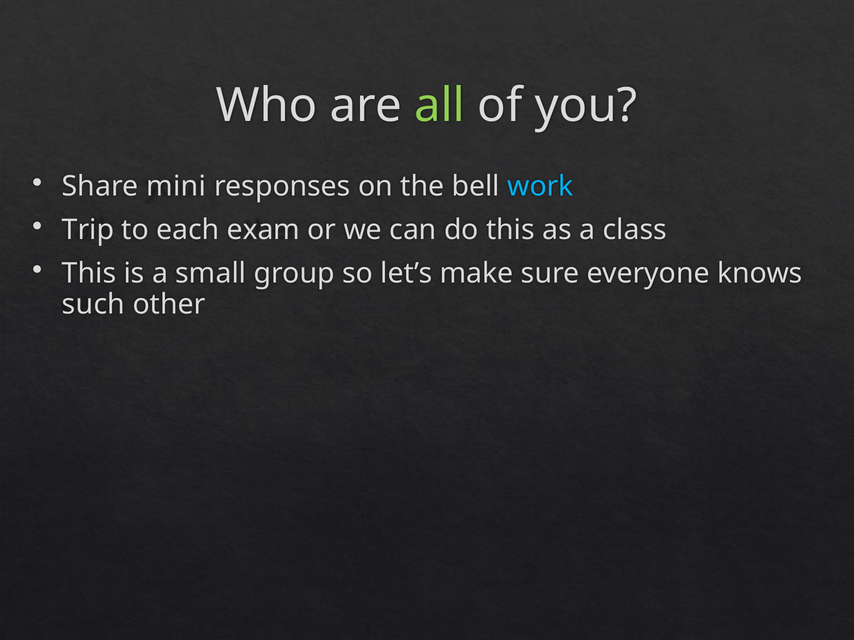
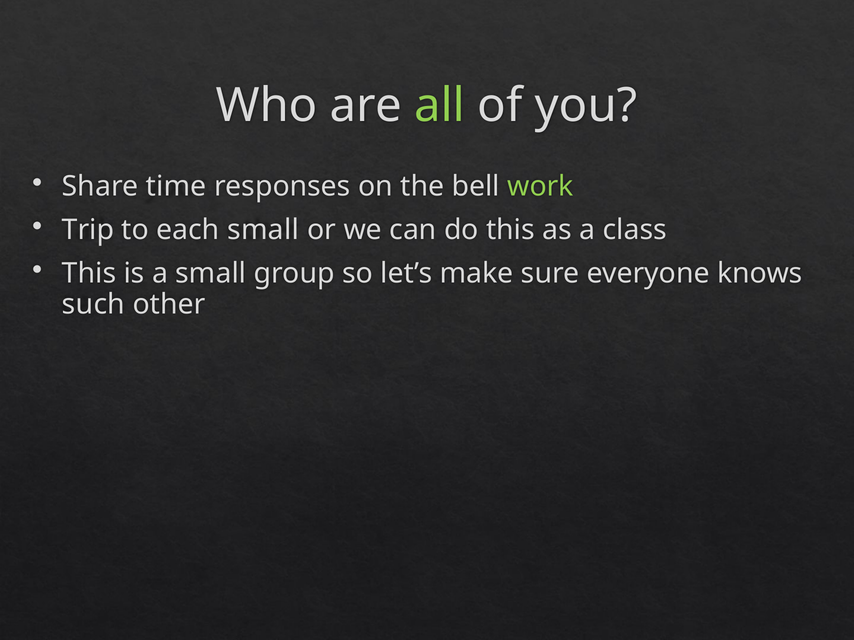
mini: mini -> time
work colour: light blue -> light green
each exam: exam -> small
